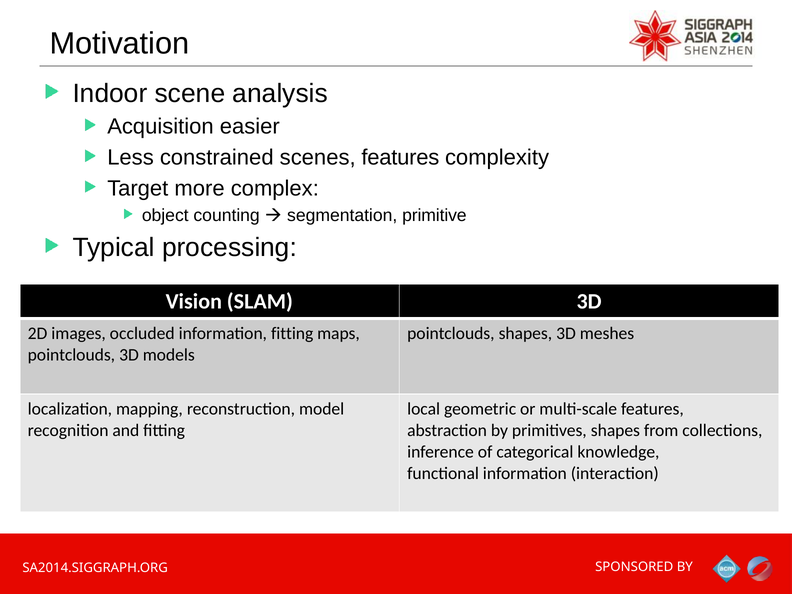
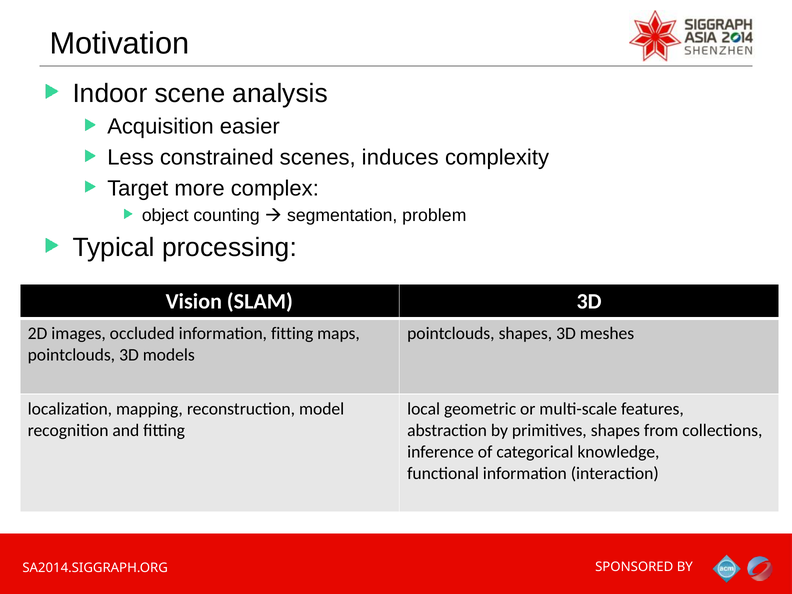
scenes features: features -> induces
primitive: primitive -> problem
